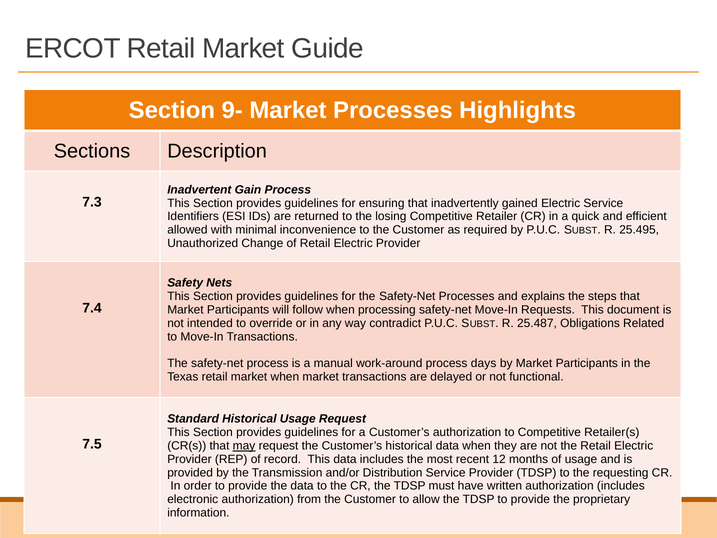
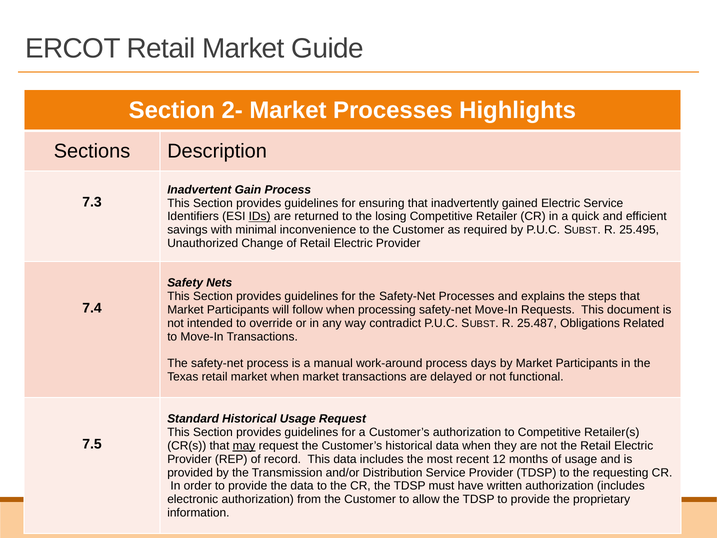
9-: 9- -> 2-
IDs underline: none -> present
allowed: allowed -> savings
